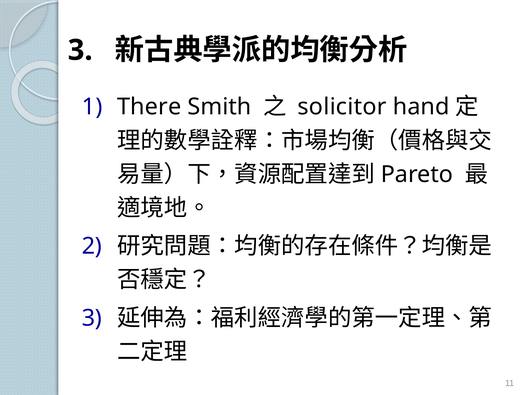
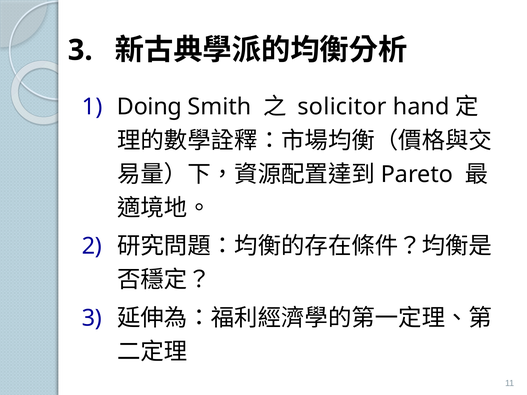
There: There -> Doing
